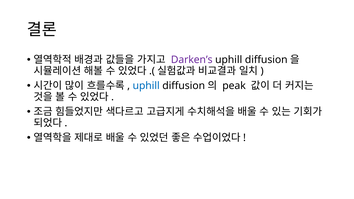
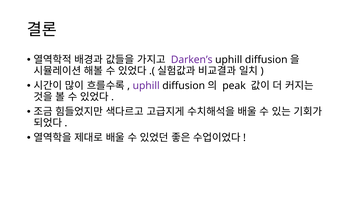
uphill at (146, 86) colour: blue -> purple
